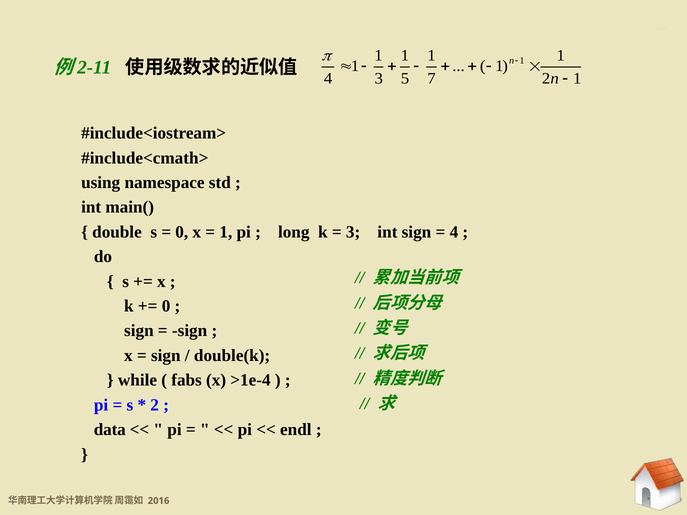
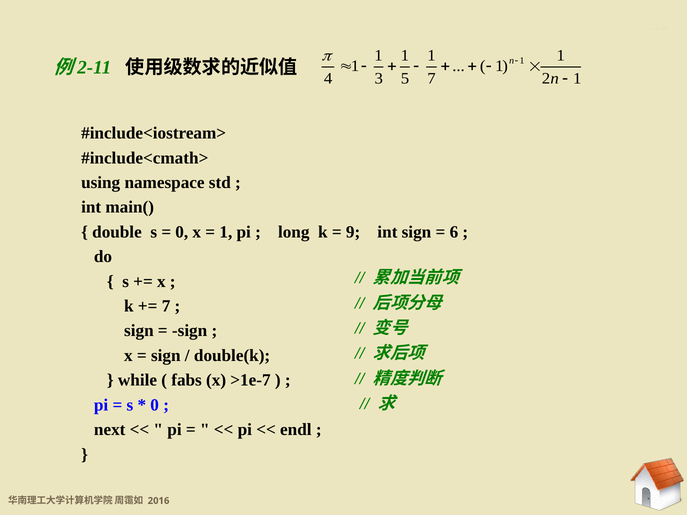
3 at (353, 232): 3 -> 9
4 at (454, 232): 4 -> 6
0 at (166, 306): 0 -> 7
>1e-4: >1e-4 -> >1e-7
2 at (155, 405): 2 -> 0
data: data -> next
